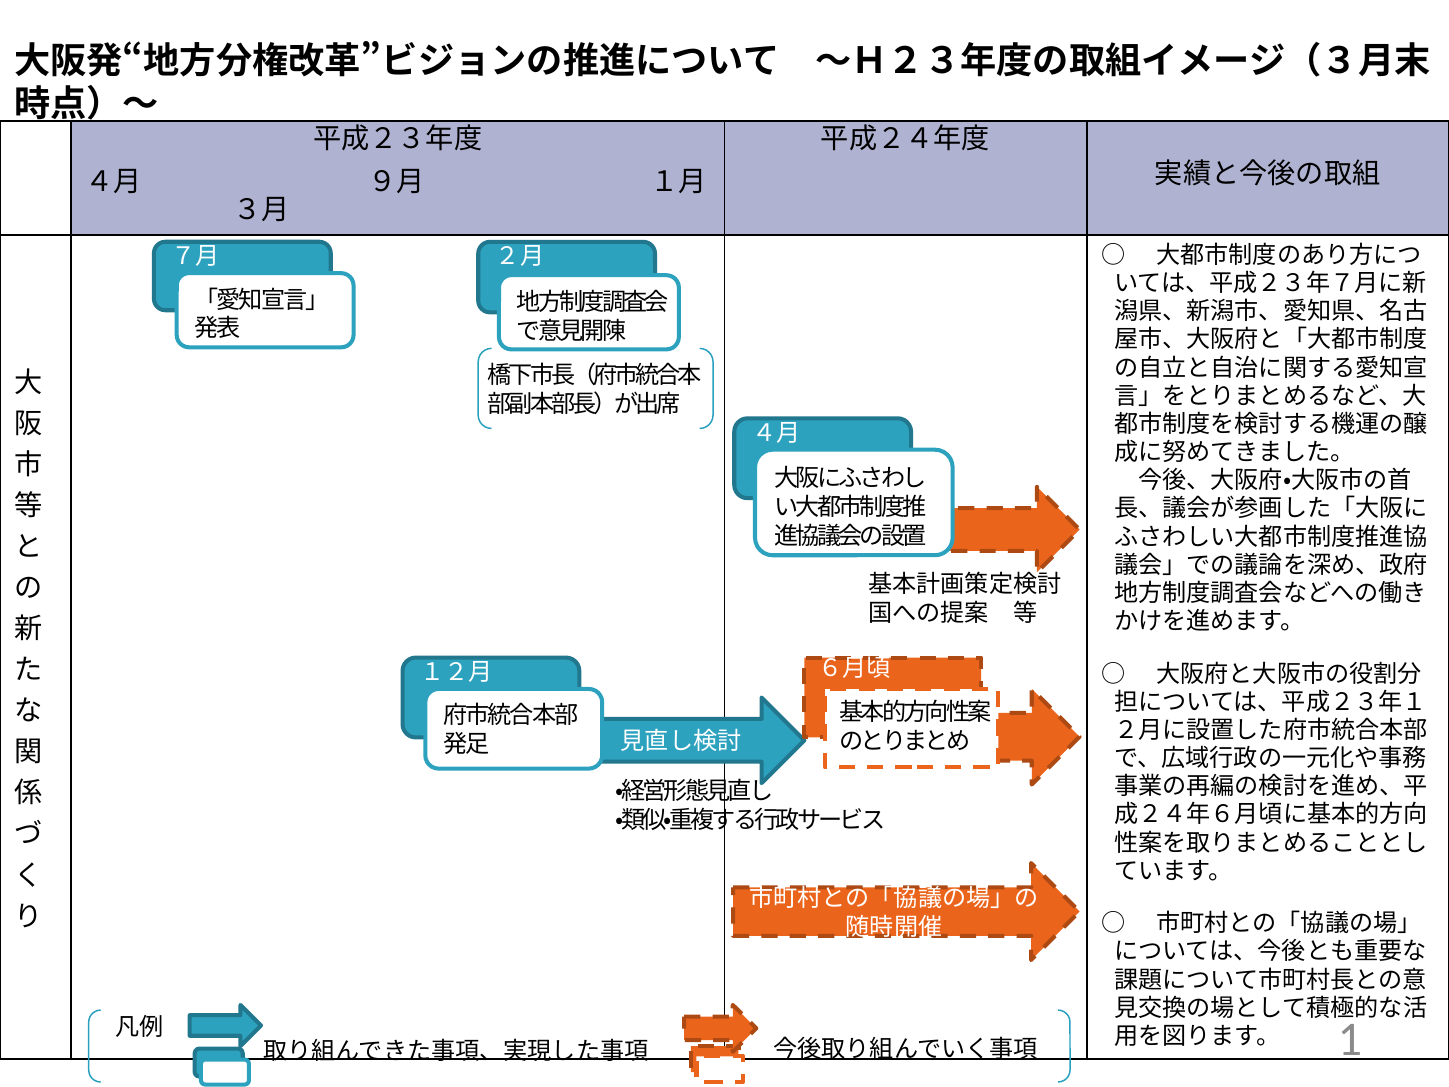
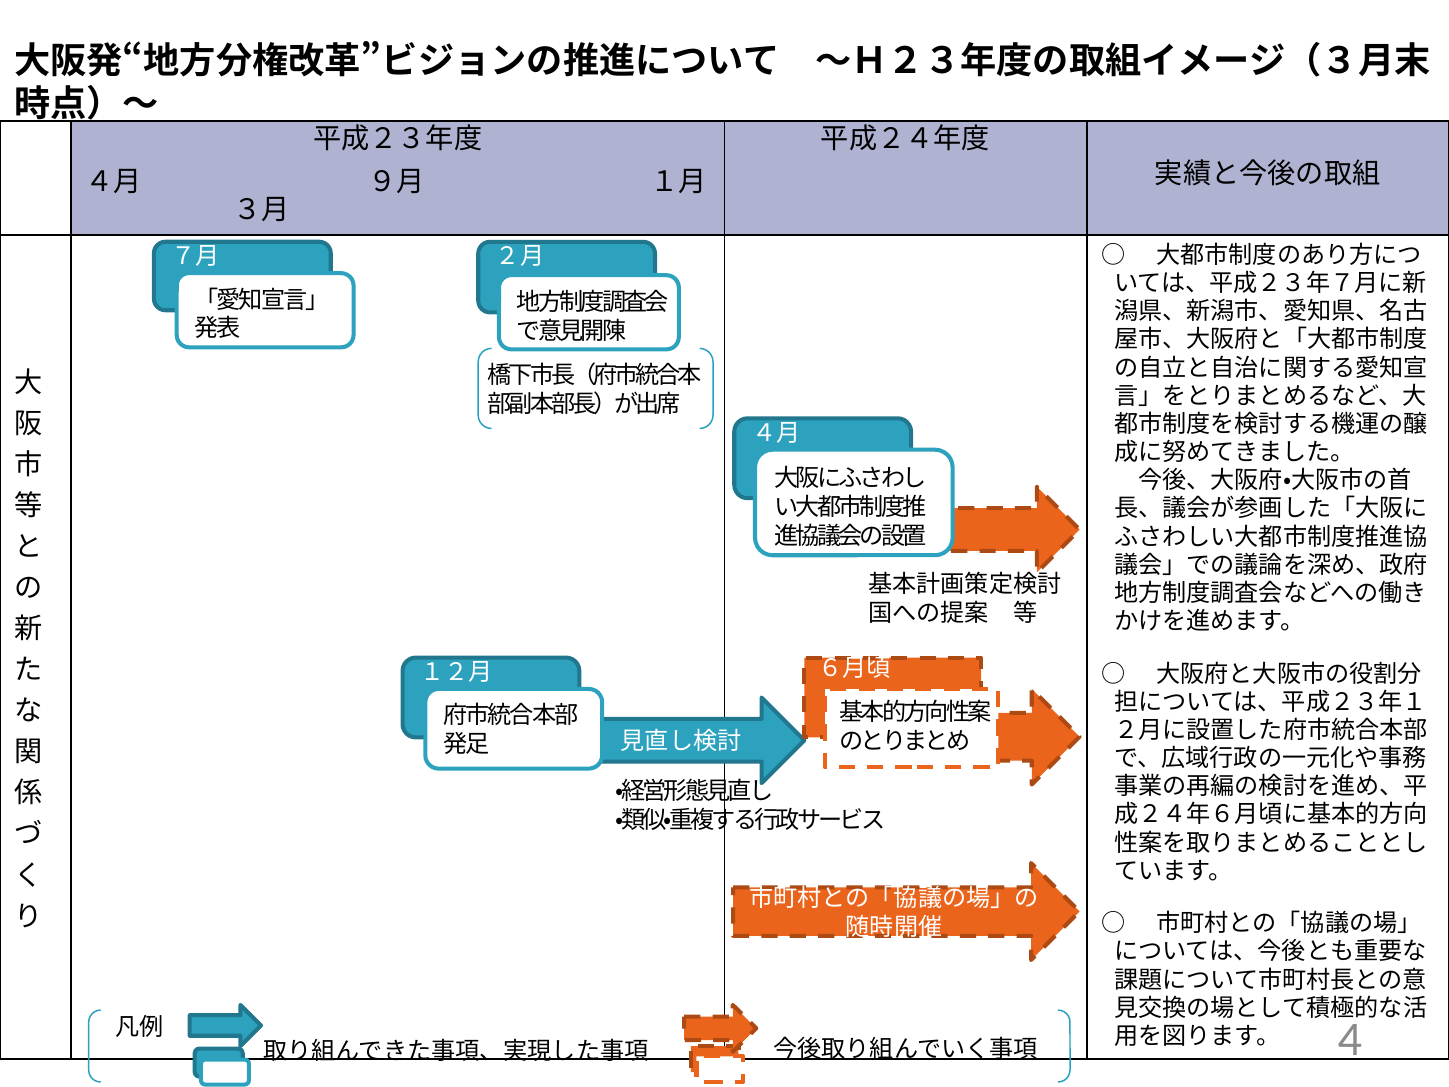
1: 1 -> 4
